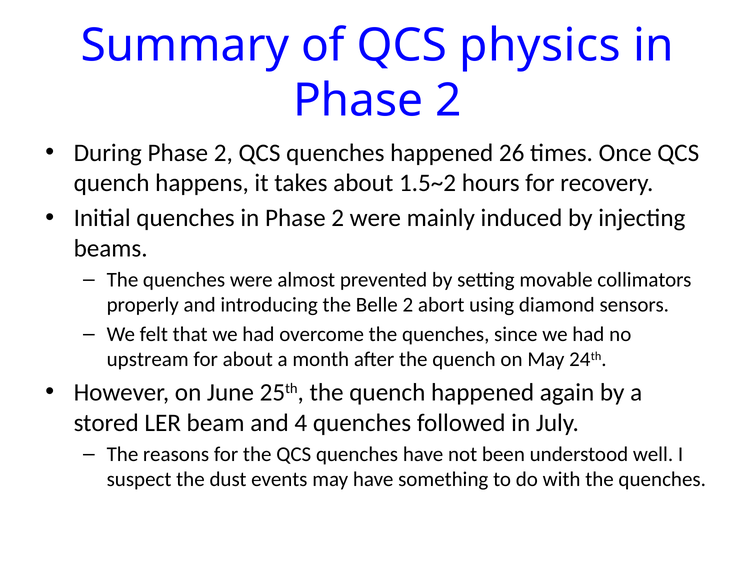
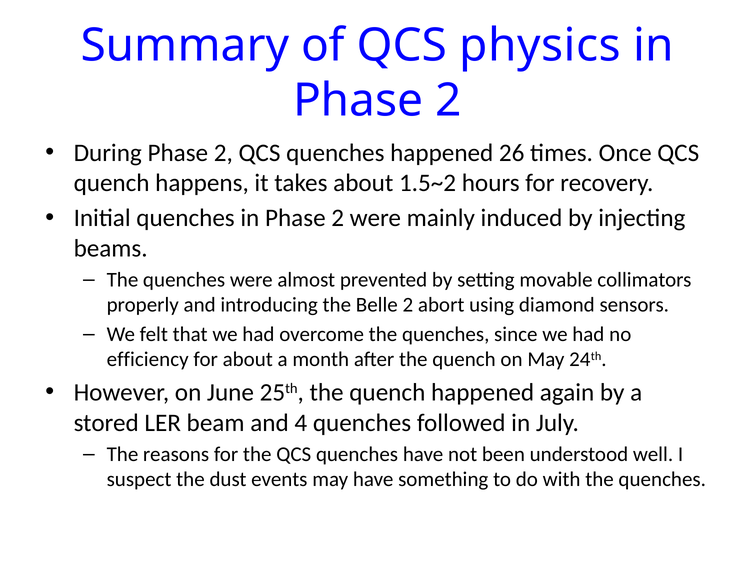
upstream: upstream -> efficiency
